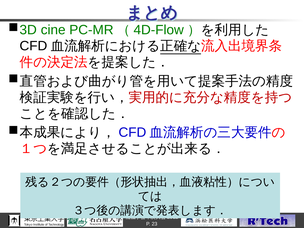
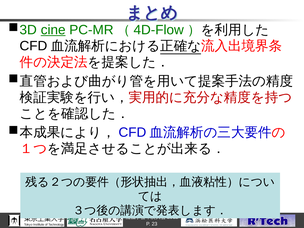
cine underline: none -> present
